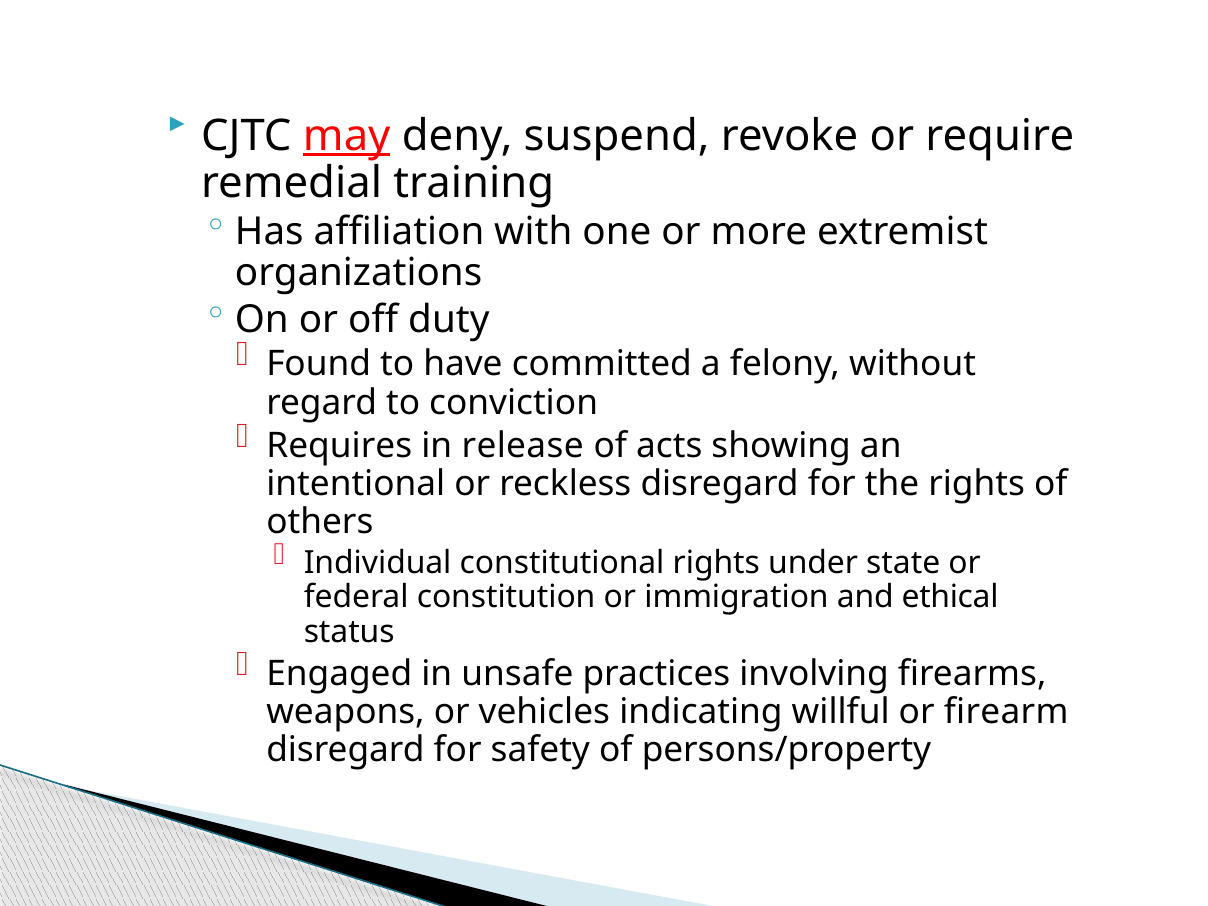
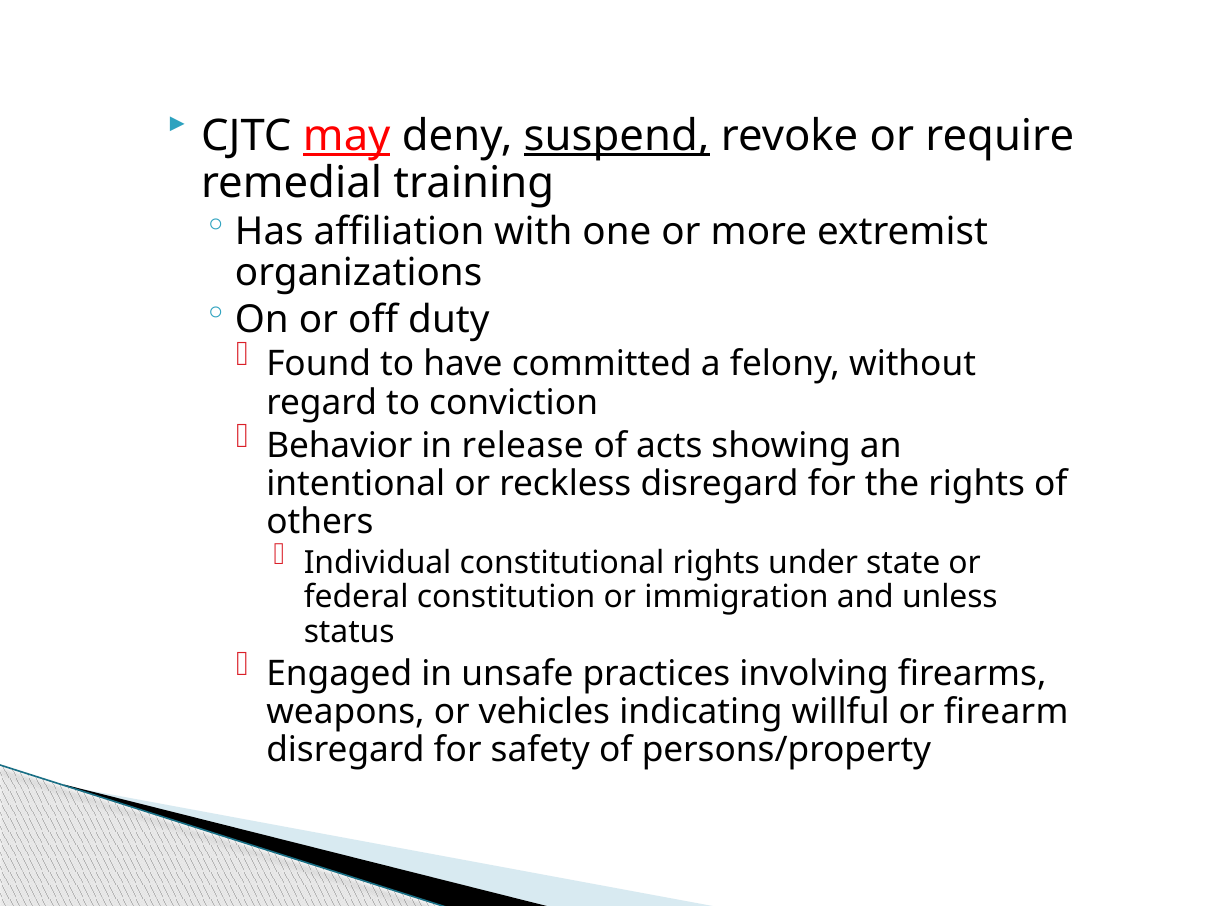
suspend underline: none -> present
Requires: Requires -> Behavior
ethical: ethical -> unless
